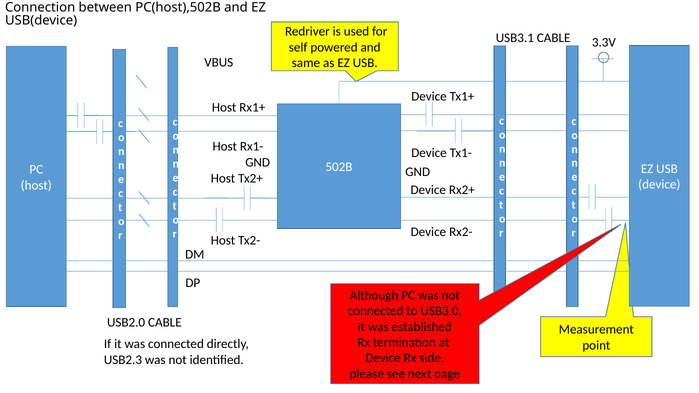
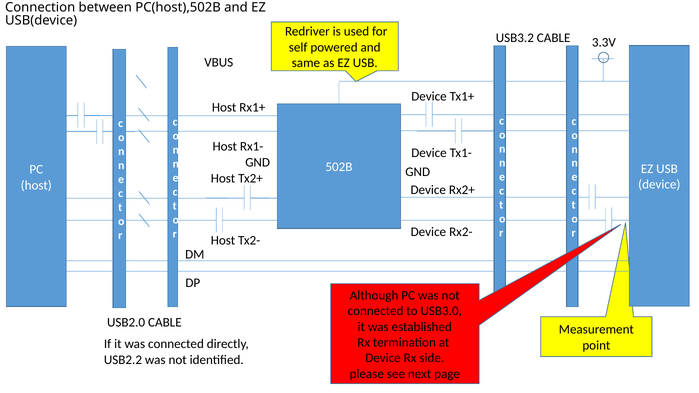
USB3.1: USB3.1 -> USB3.2
USB2.3: USB2.3 -> USB2.2
